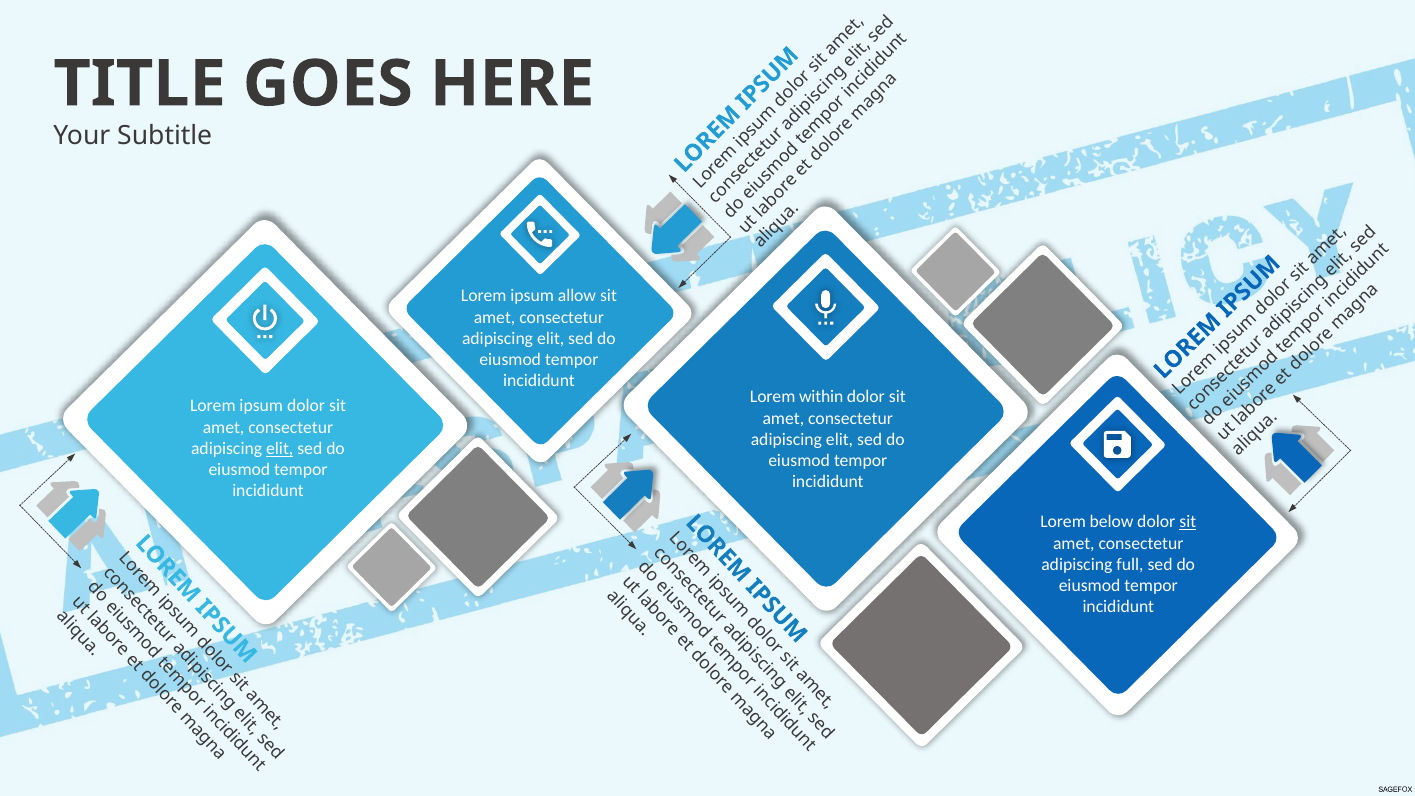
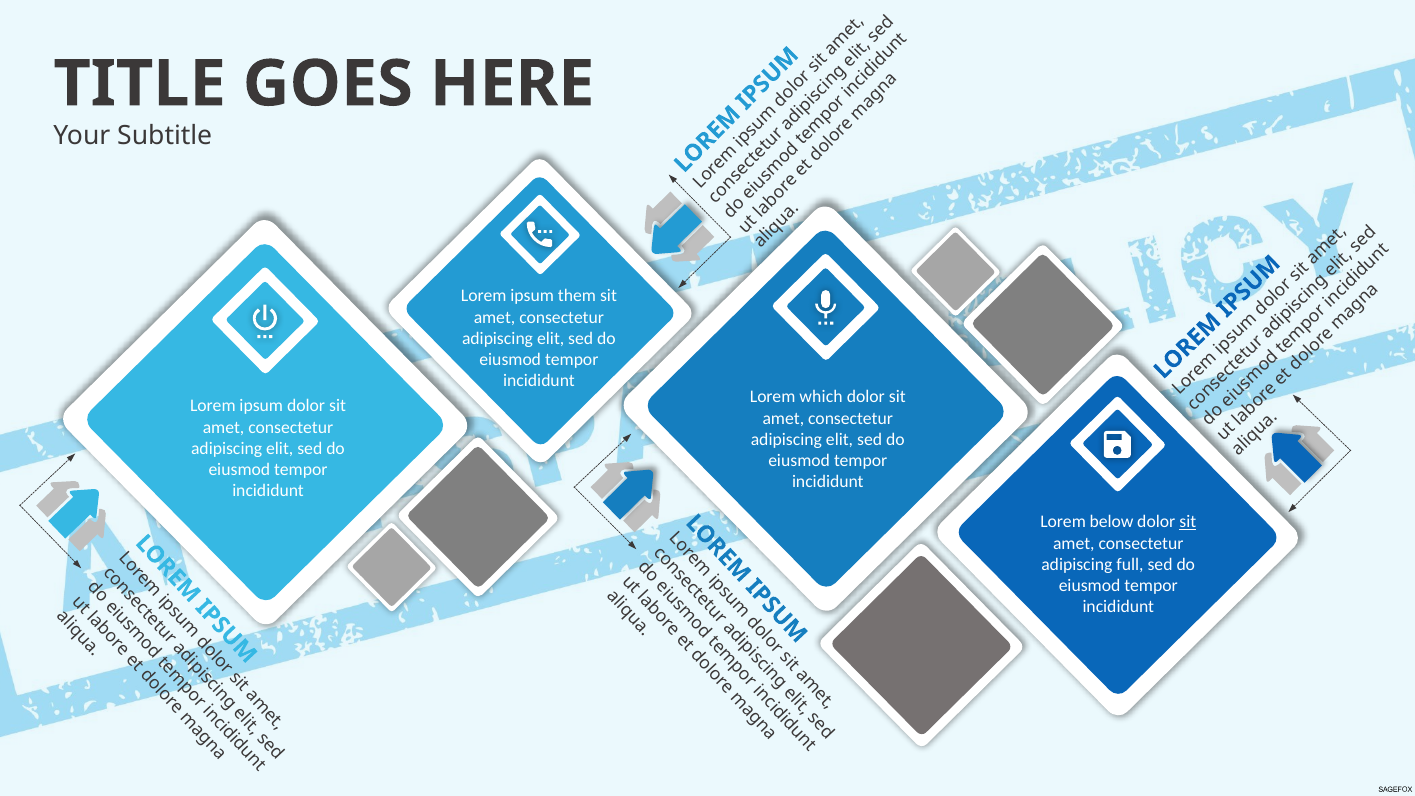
allow: allow -> them
within: within -> which
elit at (280, 448) underline: present -> none
